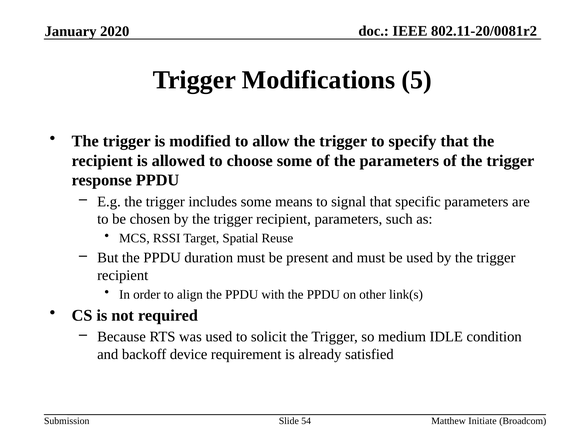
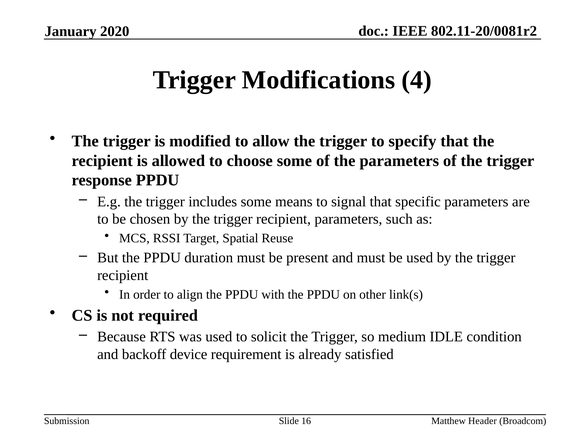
5: 5 -> 4
54: 54 -> 16
Initiate: Initiate -> Header
